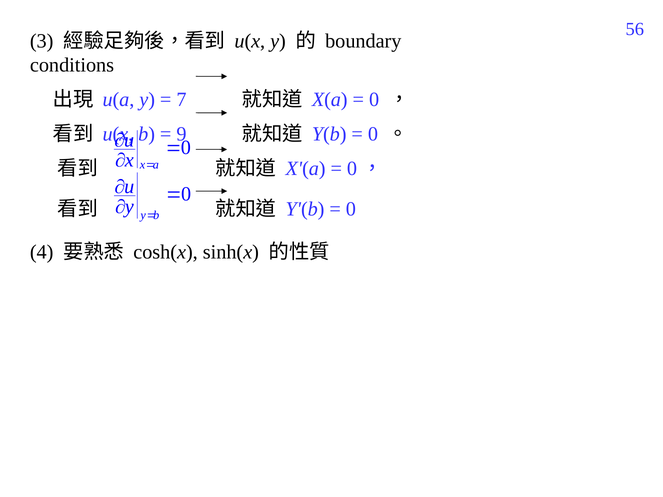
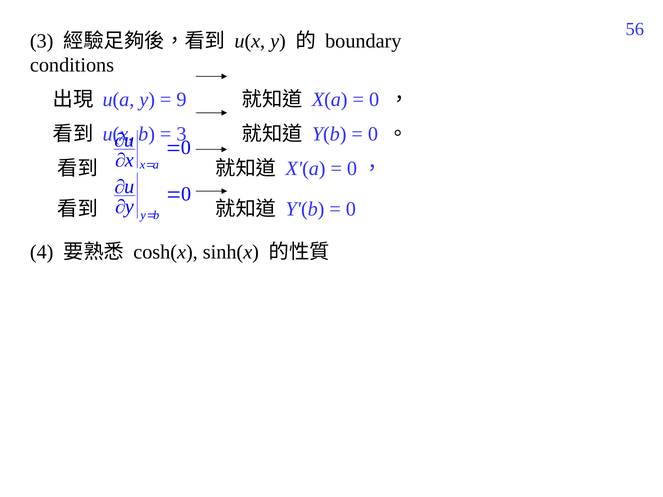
7: 7 -> 9
9 at (181, 134): 9 -> 3
